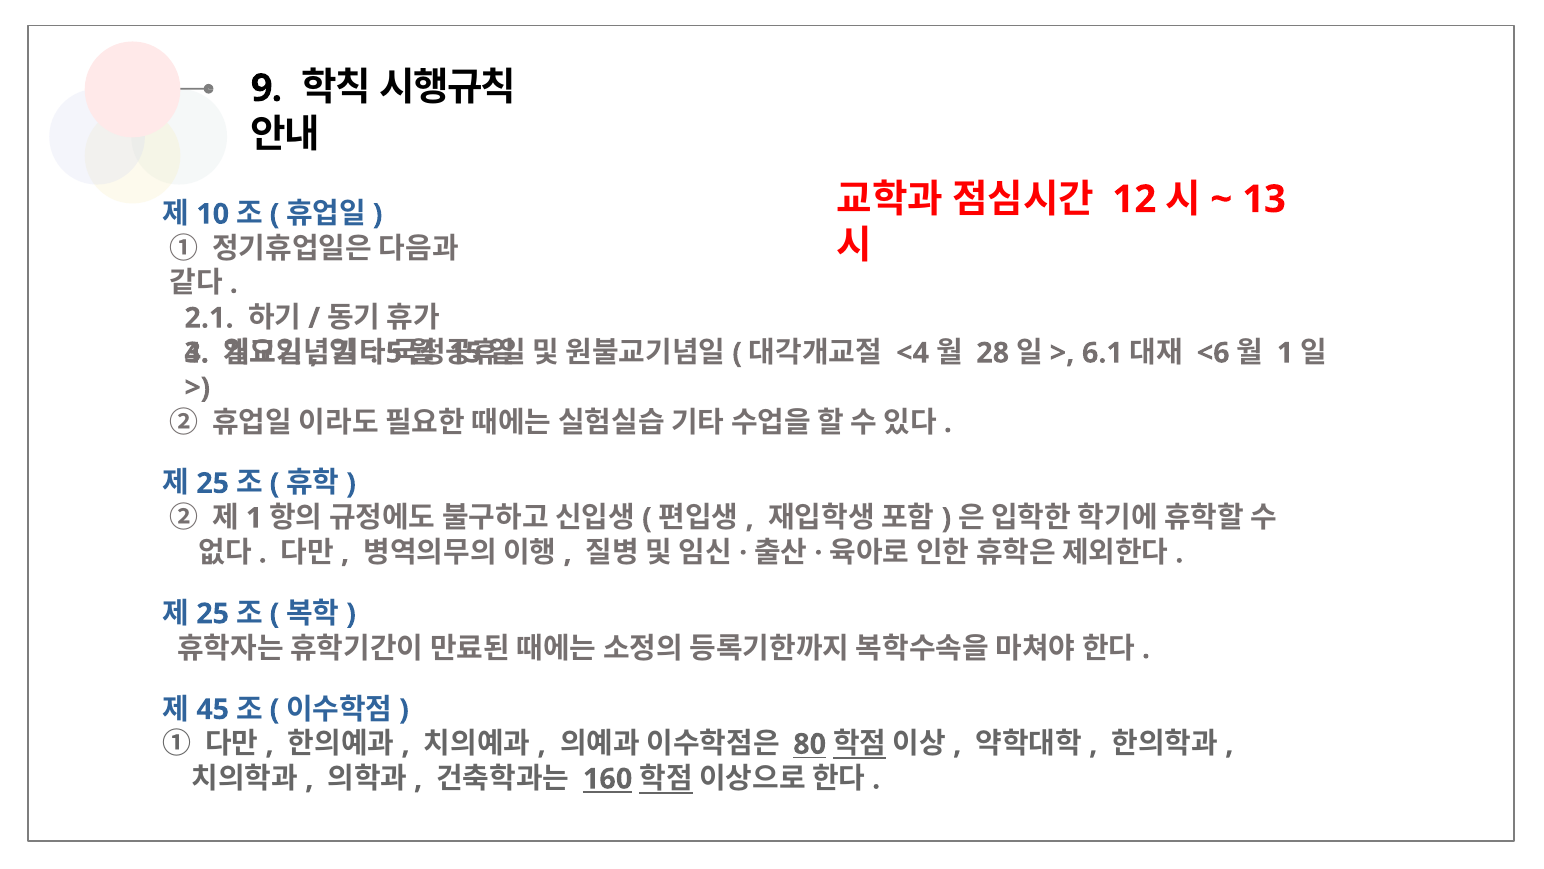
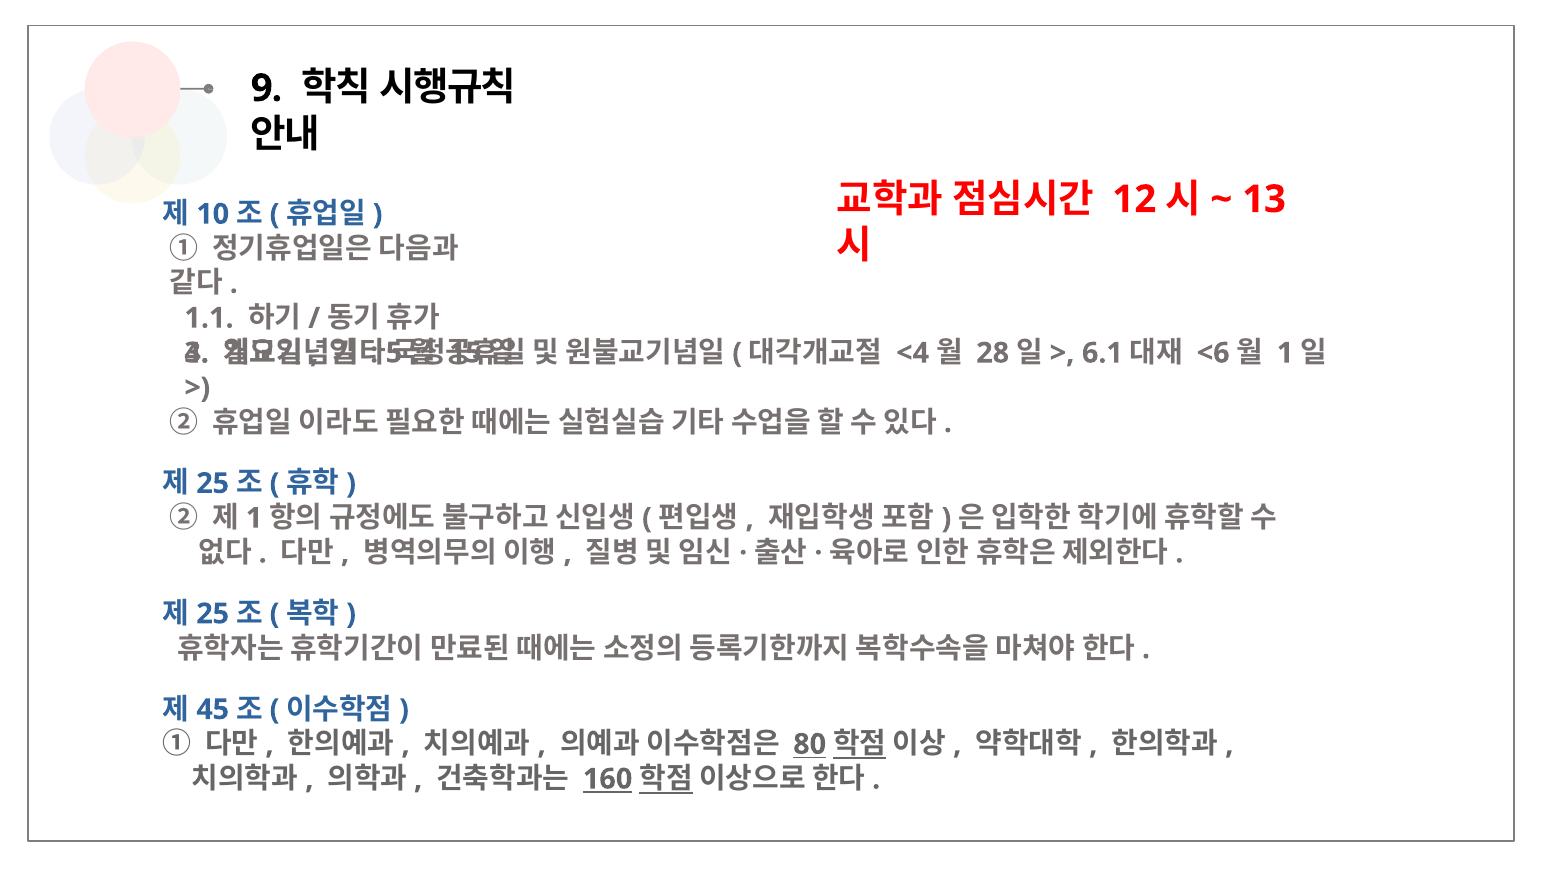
2.1: 2.1 -> 1.1
